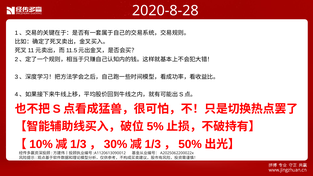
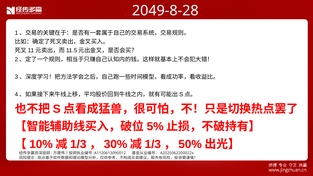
2020-8-28: 2020-8-28 -> 2049-8-28
